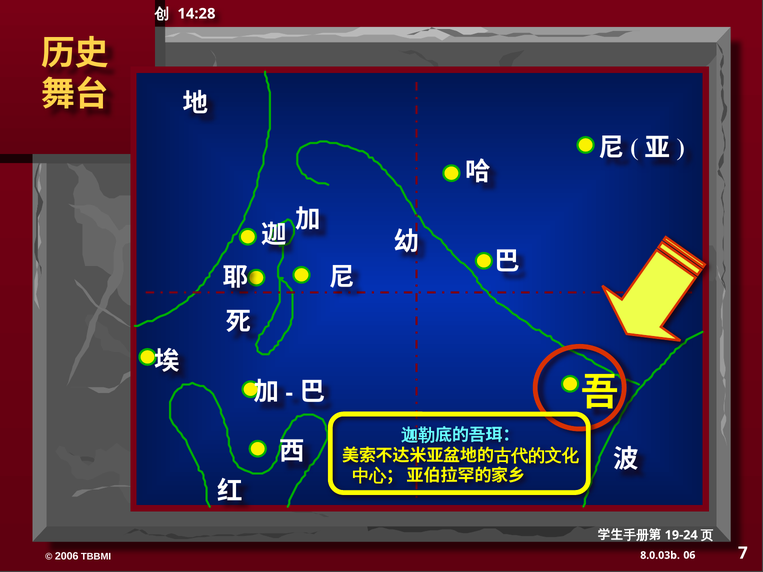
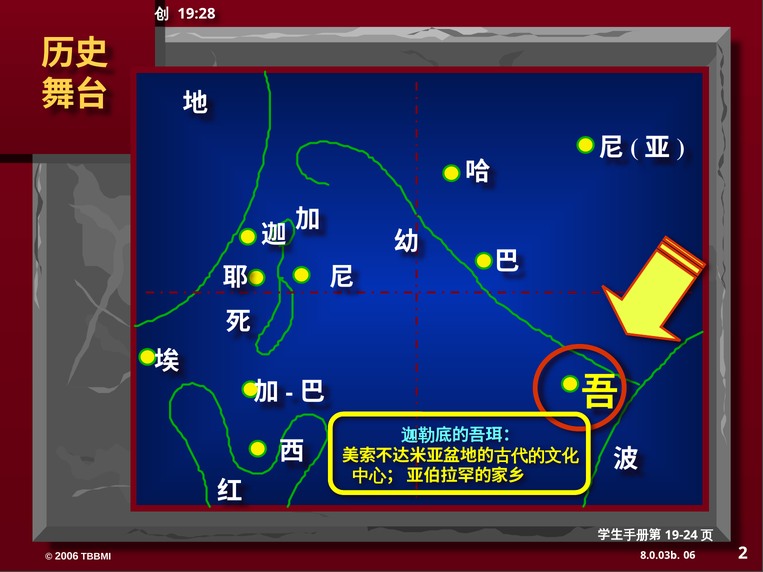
14:28: 14:28 -> 19:28
7: 7 -> 2
